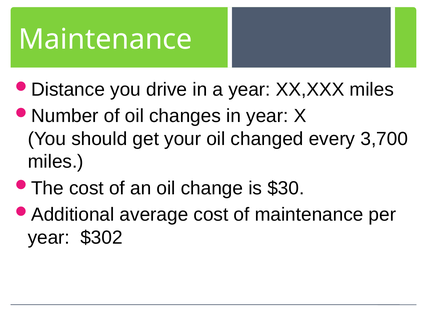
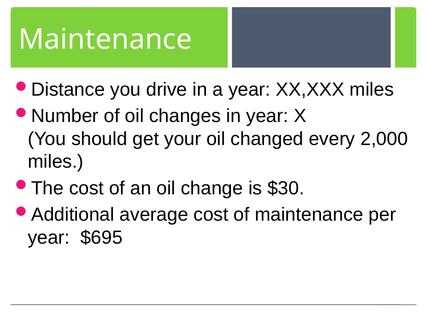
3,700: 3,700 -> 2,000
$302: $302 -> $695
